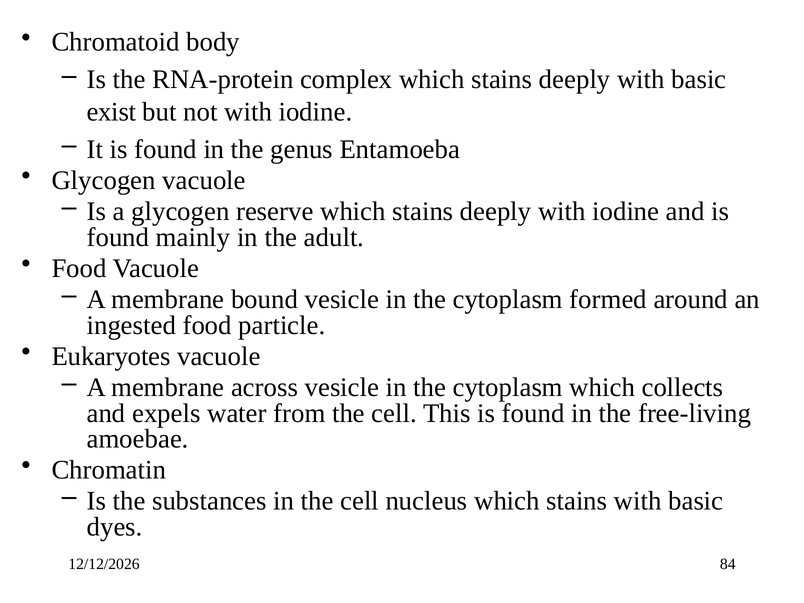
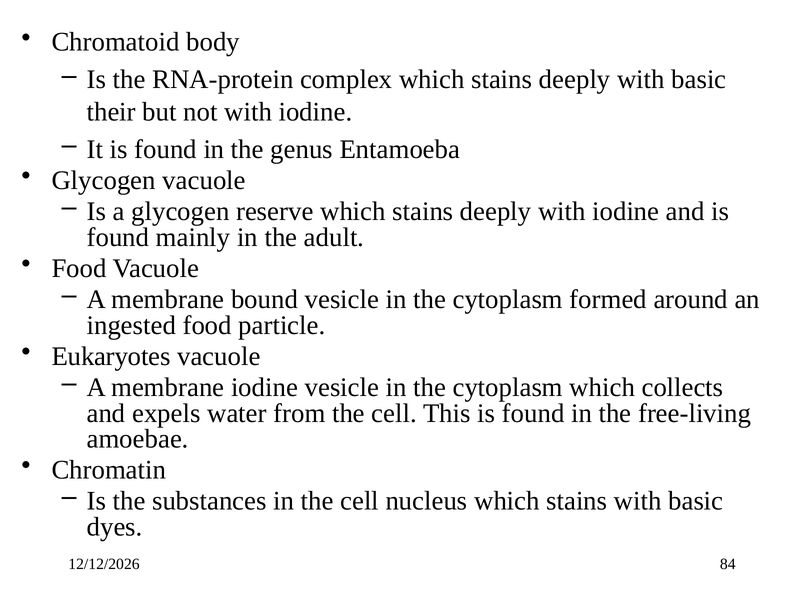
exist: exist -> their
membrane across: across -> iodine
